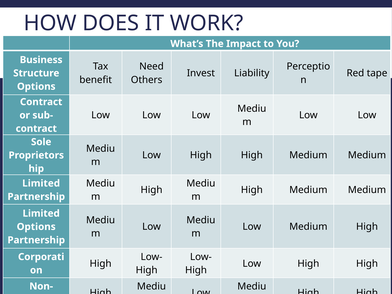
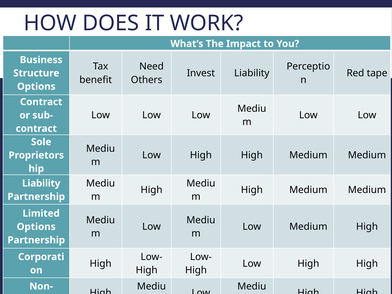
Limited at (41, 183): Limited -> Liability
